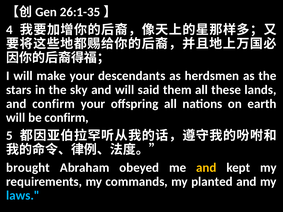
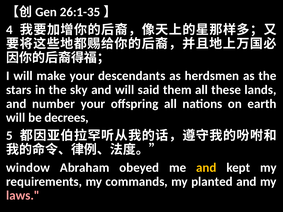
and confirm: confirm -> number
be confirm: confirm -> decrees
brought: brought -> window
laws colour: light blue -> pink
